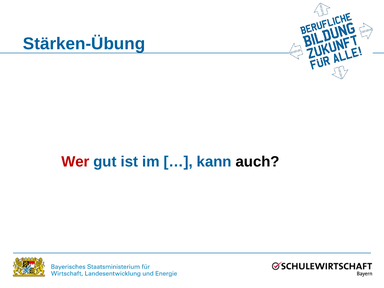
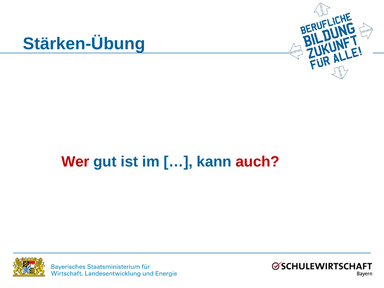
auch colour: black -> red
